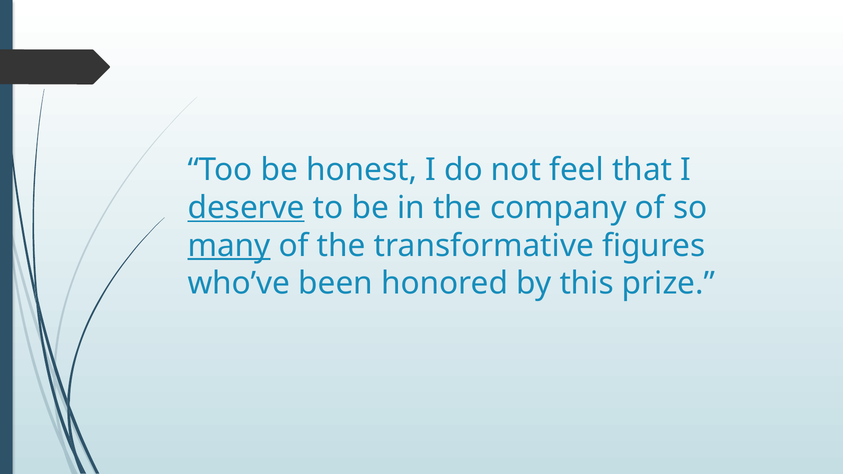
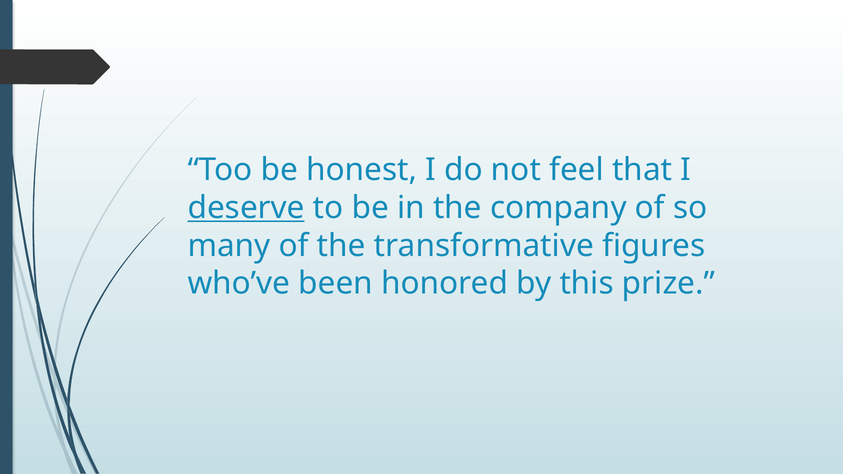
many underline: present -> none
